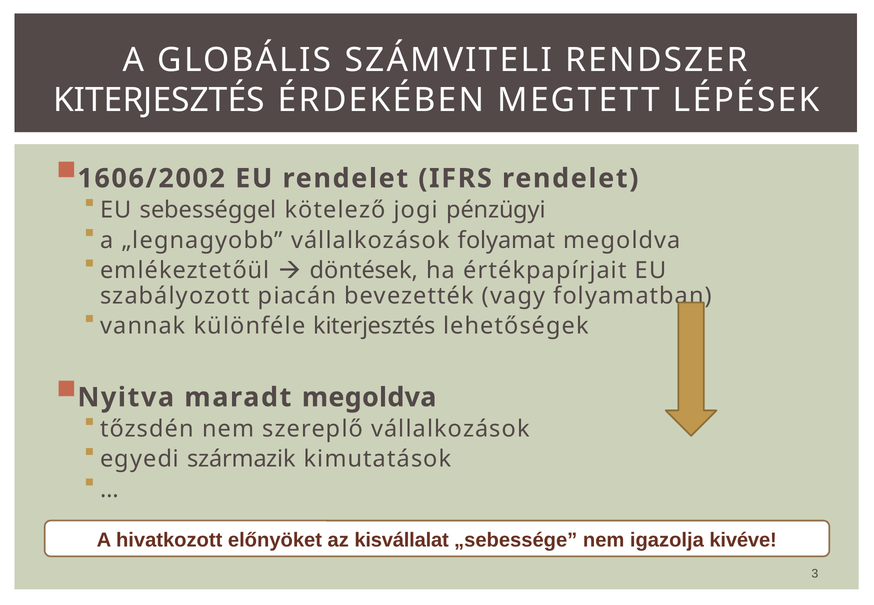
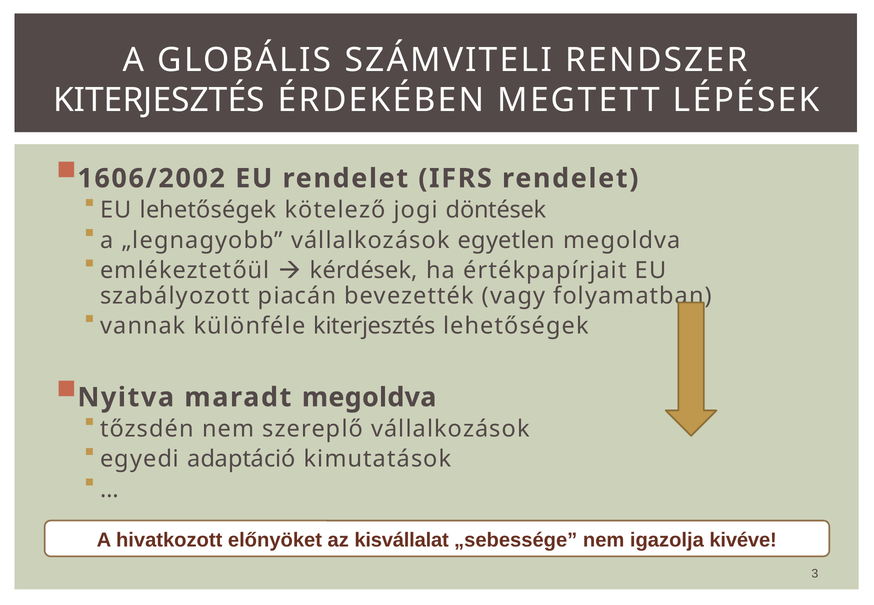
EU sebességgel: sebességgel -> lehetőségek
pénzügyi: pénzügyi -> döntések
folyamat: folyamat -> egyetlen
döntések: döntések -> kérdések
származik: származik -> adaptáció
